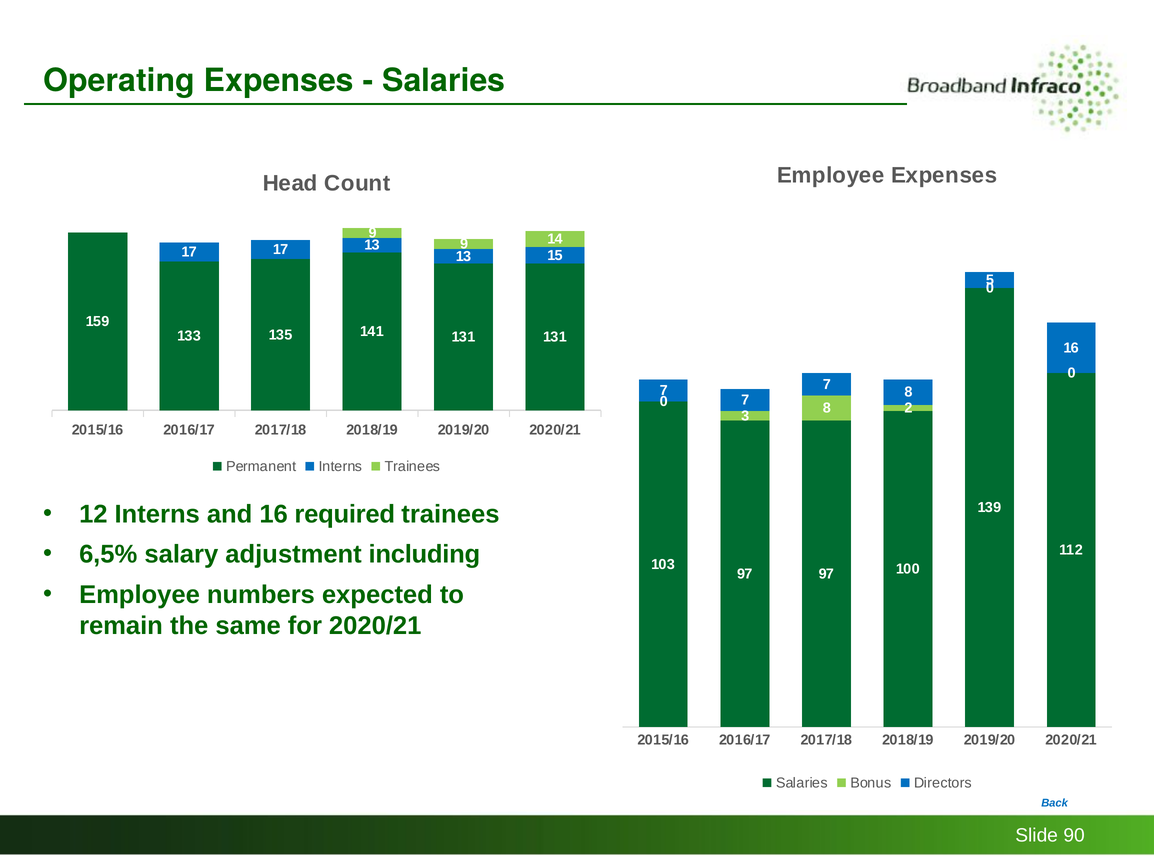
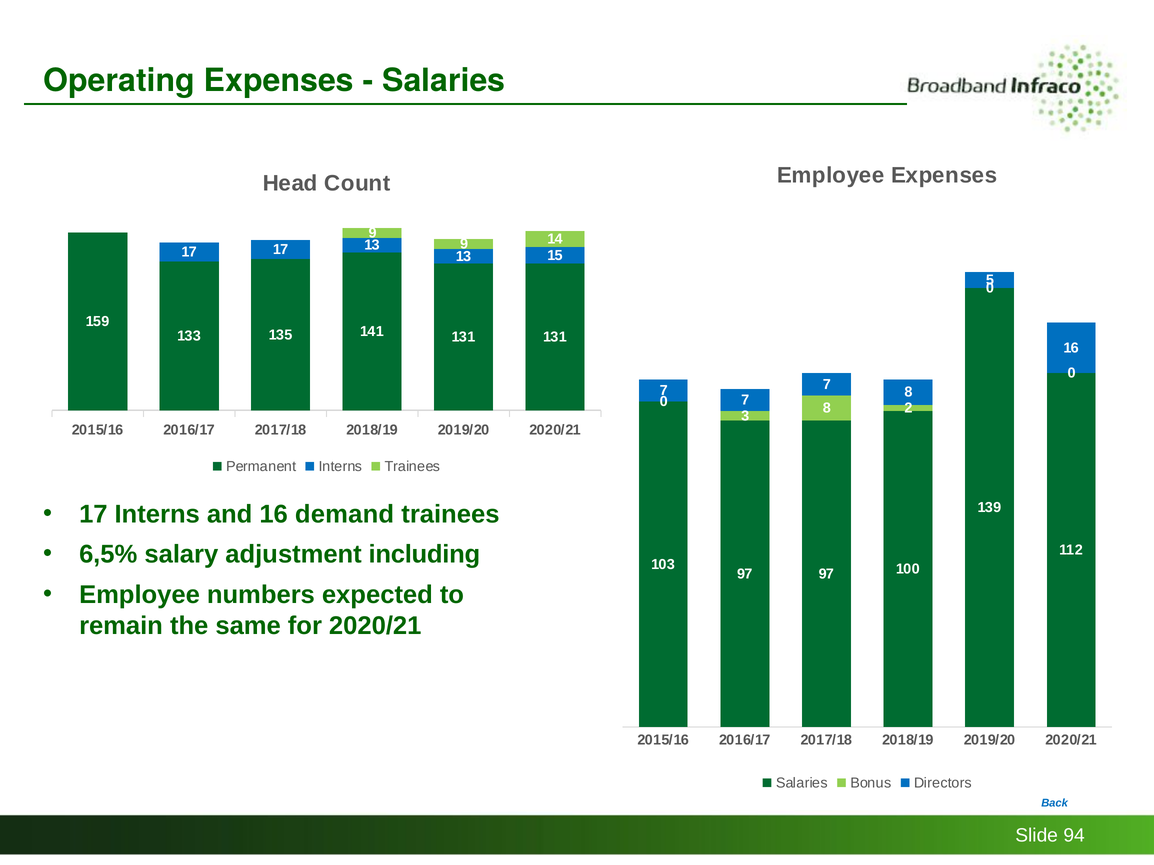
12 at (93, 514): 12 -> 17
required: required -> demand
90: 90 -> 94
